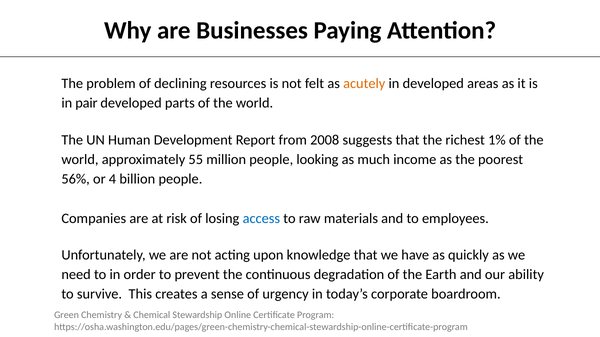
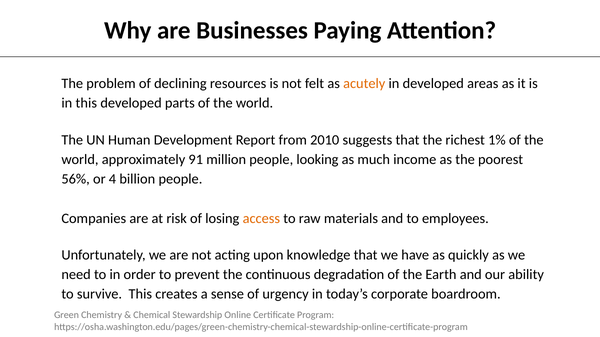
in pair: pair -> this
2008: 2008 -> 2010
55: 55 -> 91
access colour: blue -> orange
